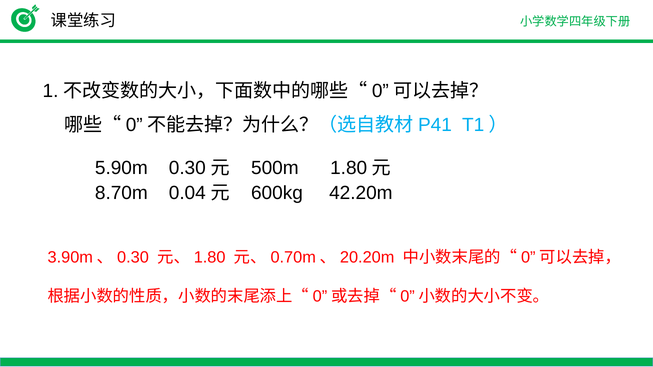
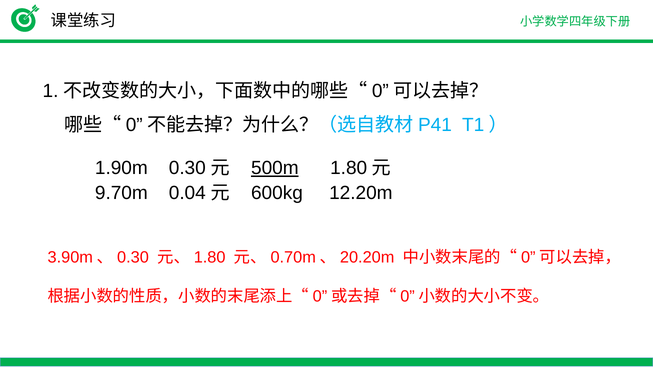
5.90m: 5.90m -> 1.90m
500m underline: none -> present
8.70m: 8.70m -> 9.70m
42.20m: 42.20m -> 12.20m
